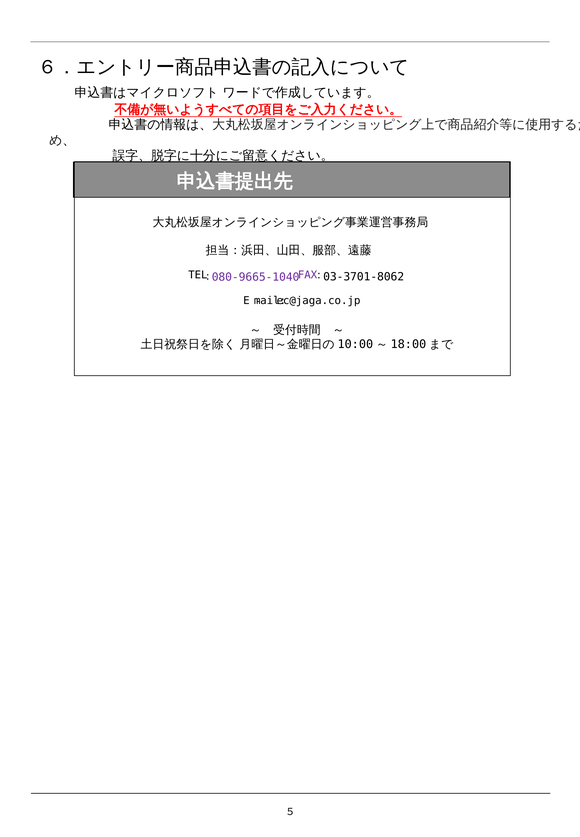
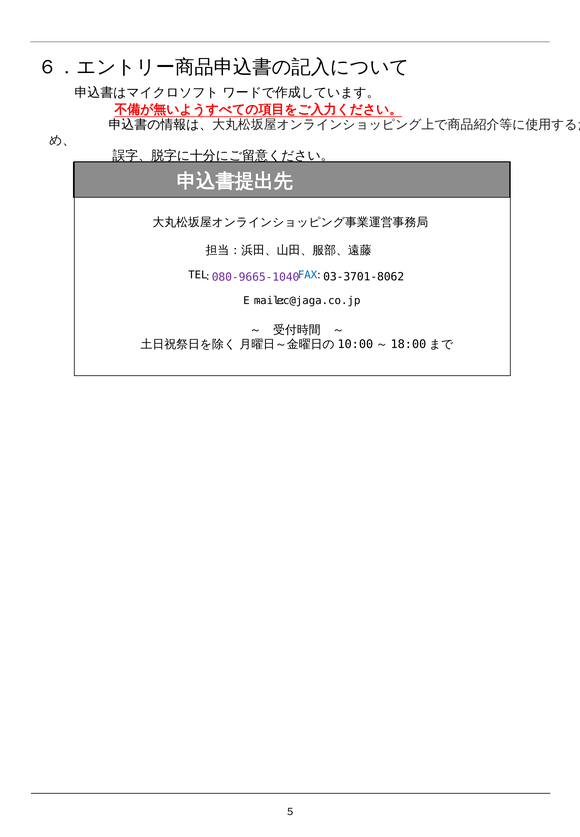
FAX colour: purple -> blue
